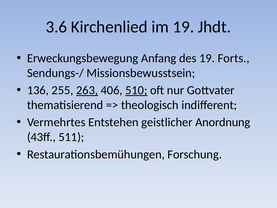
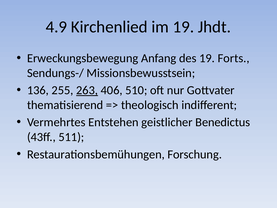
3.6: 3.6 -> 4.9
510 underline: present -> none
Anordnung: Anordnung -> Benedictus
